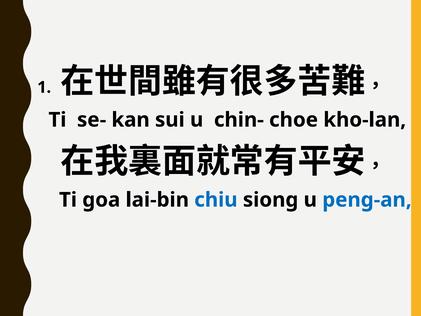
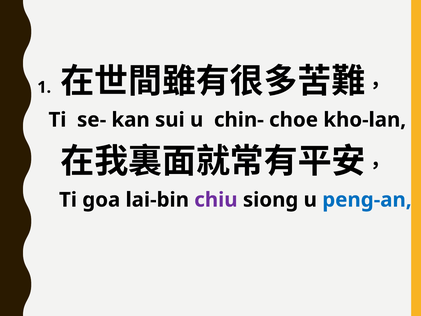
chiu colour: blue -> purple
